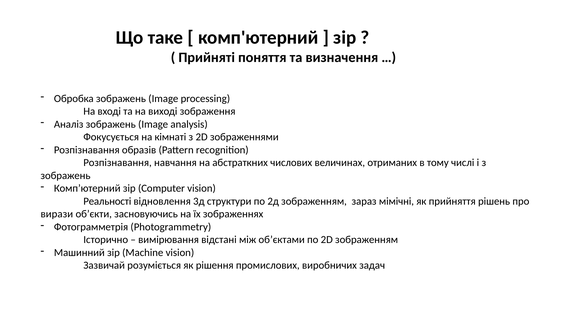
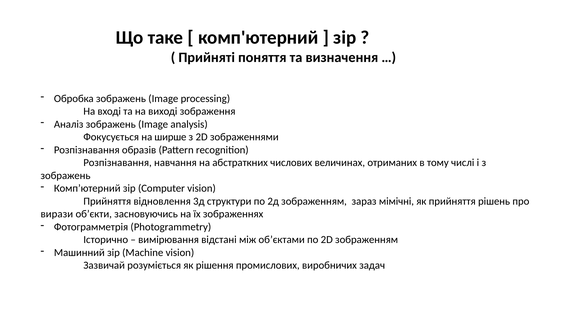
кімнаті: кімнаті -> ширше
Реальності at (107, 201): Реальності -> Прийняття
